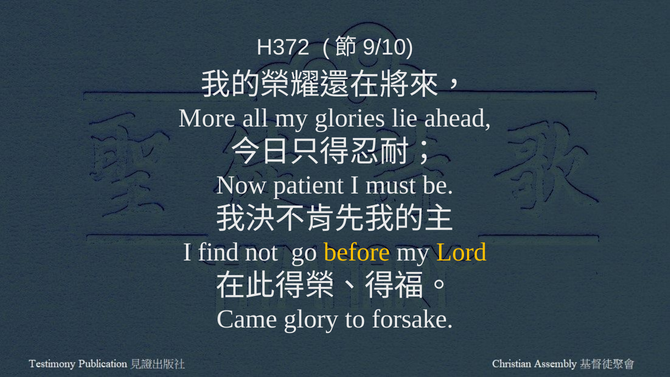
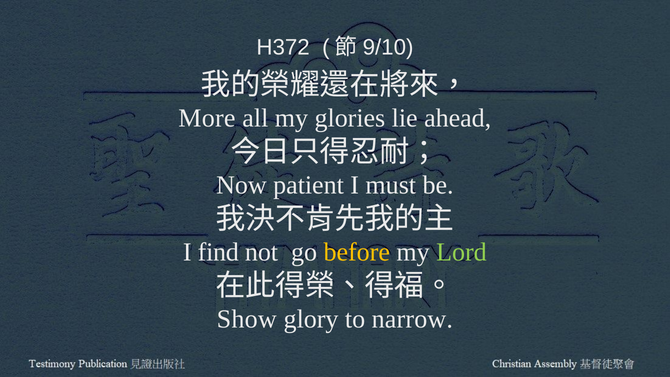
Lord colour: yellow -> light green
Came: Came -> Show
forsake: forsake -> narrow
